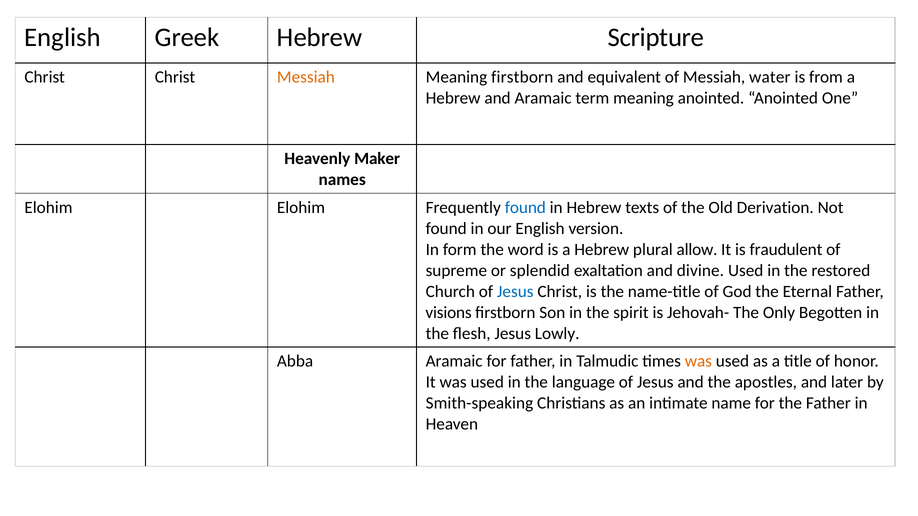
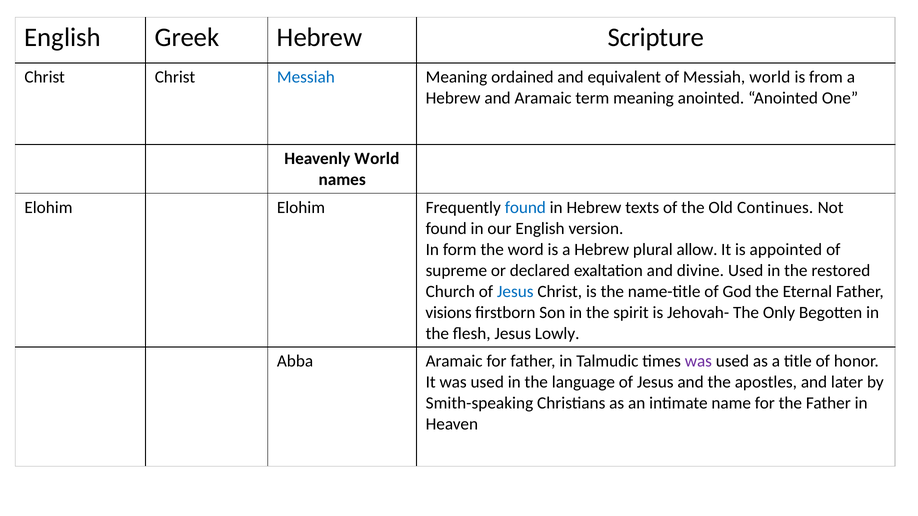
Messiah at (306, 77) colour: orange -> blue
Meaning firstborn: firstborn -> ordained
Messiah water: water -> world
Heavenly Maker: Maker -> World
Derivation: Derivation -> Continues
fraudulent: fraudulent -> appointed
splendid: splendid -> declared
was at (698, 362) colour: orange -> purple
